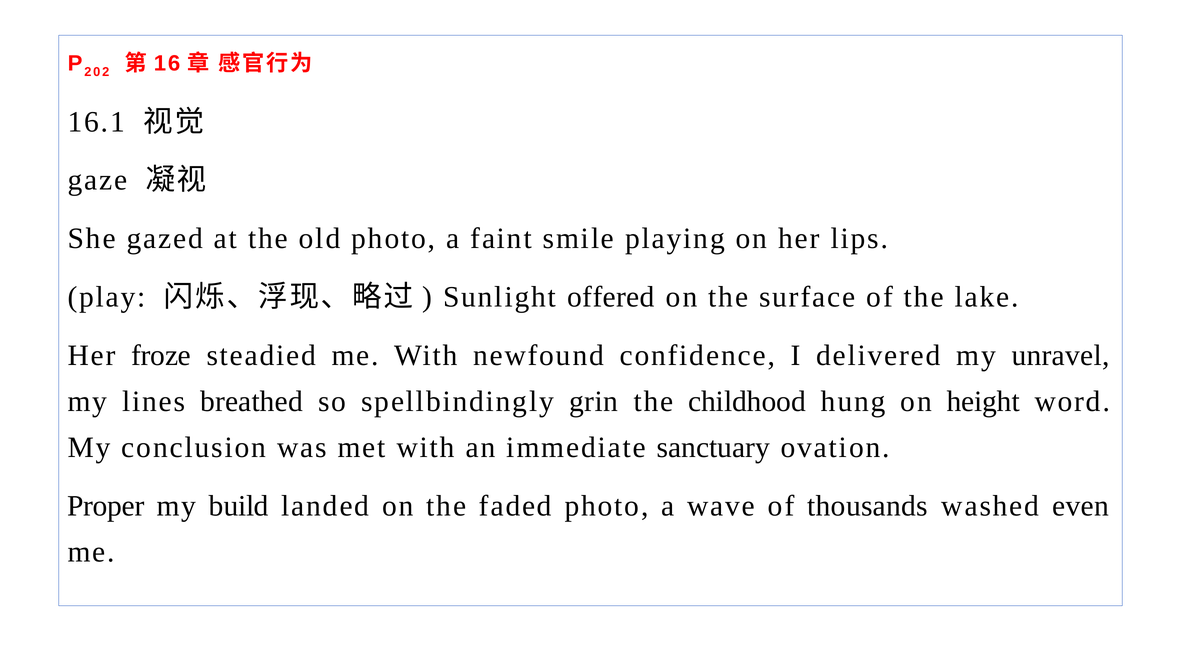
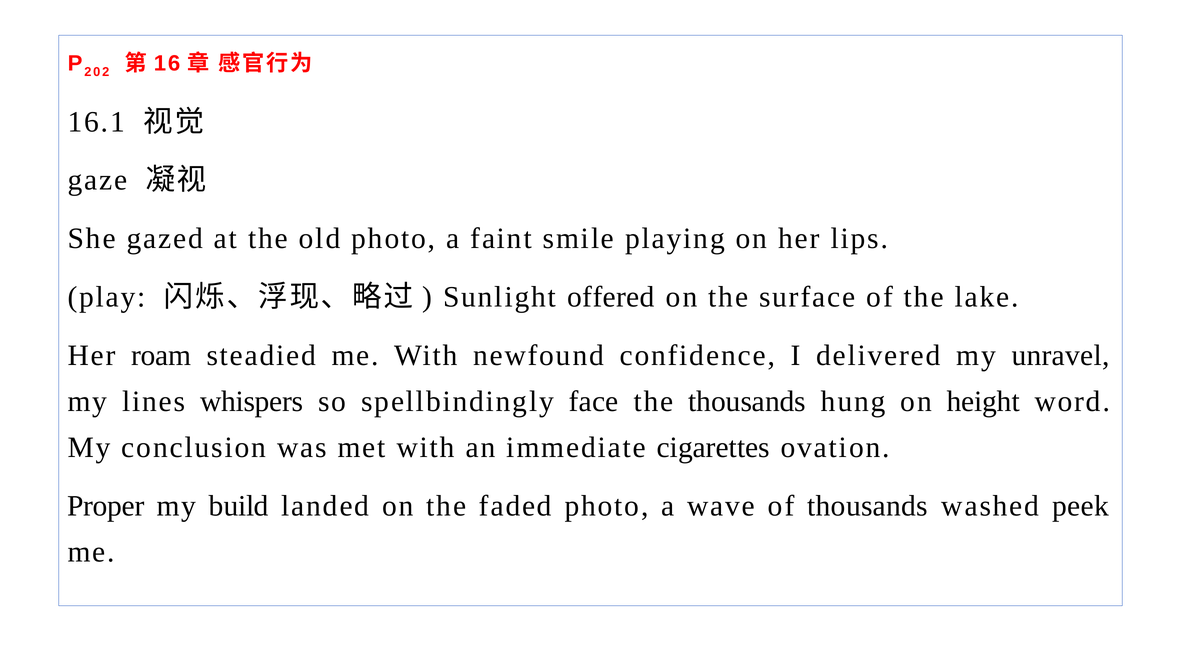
froze: froze -> roam
breathed: breathed -> whispers
grin: grin -> face
the childhood: childhood -> thousands
sanctuary: sanctuary -> cigarettes
even: even -> peek
